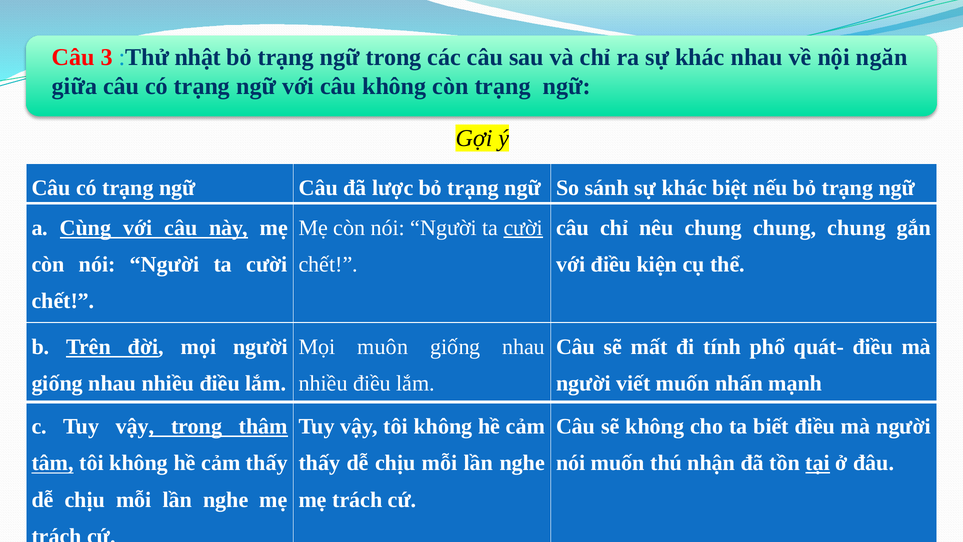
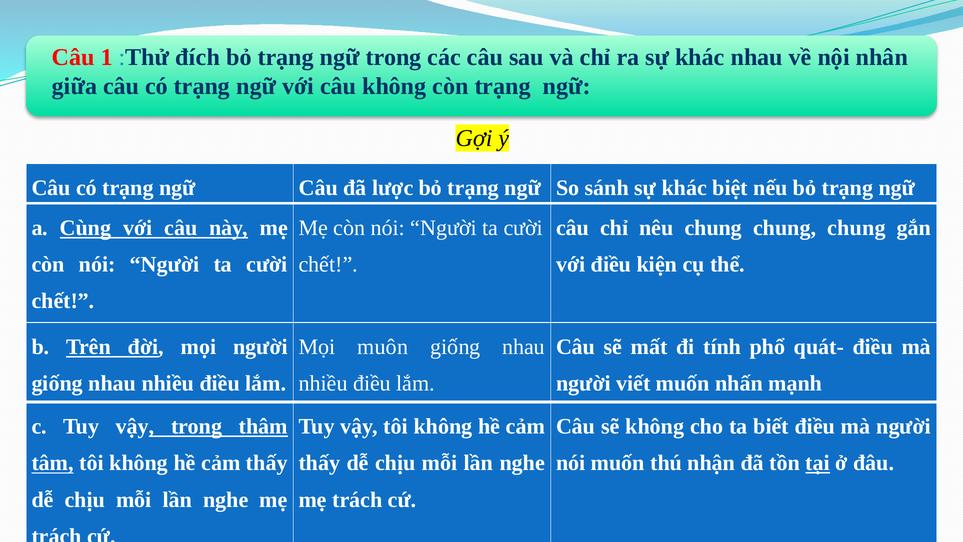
3: 3 -> 1
nhật: nhật -> đích
ngăn: ngăn -> nhân
cười at (523, 228) underline: present -> none
